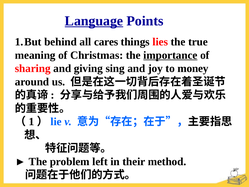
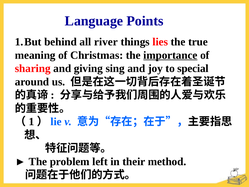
Language underline: present -> none
cares: cares -> river
money: money -> special
